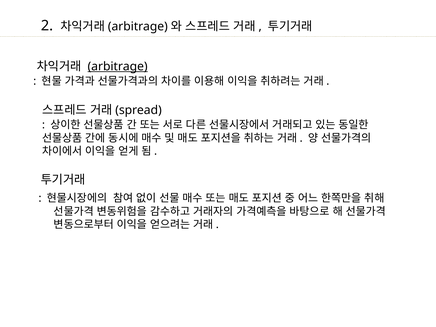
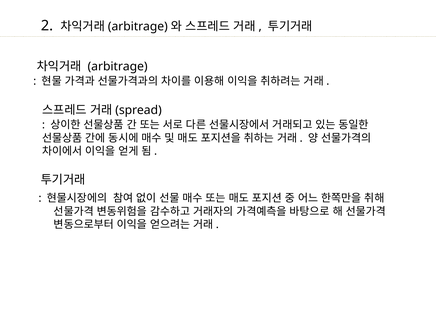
arbitrage at (118, 66) underline: present -> none
